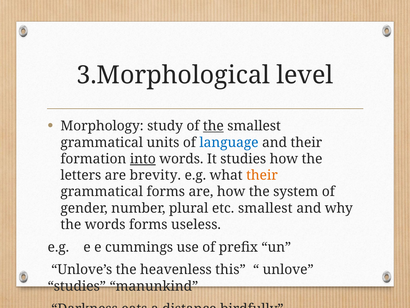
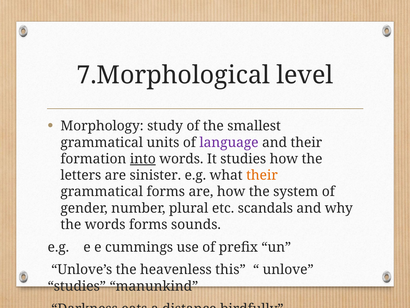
3.Morphological: 3.Morphological -> 7.Morphological
the at (213, 126) underline: present -> none
language colour: blue -> purple
brevity: brevity -> sinister
etc smallest: smallest -> scandals
useless: useless -> sounds
